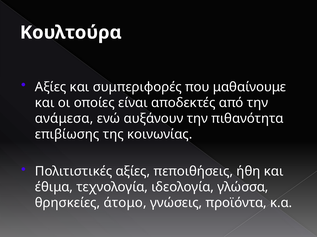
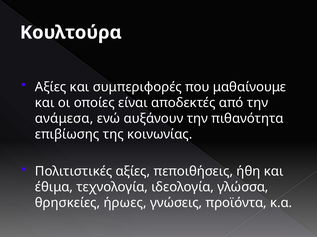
άτομο: άτομο -> ήρωες
